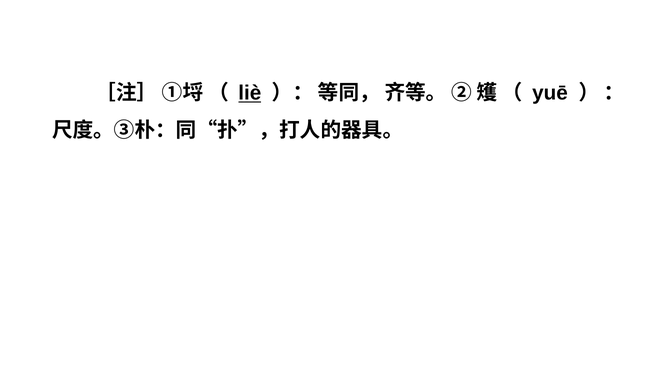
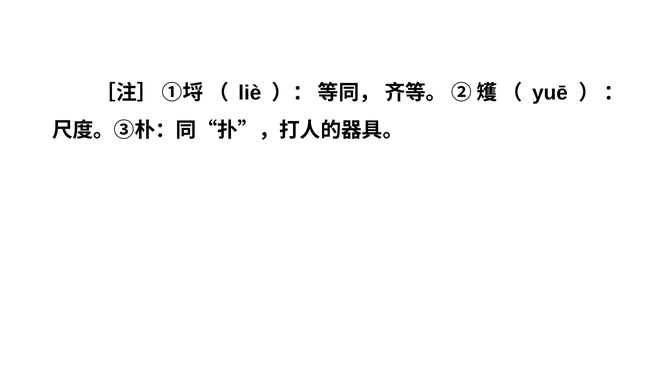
liè underline: present -> none
